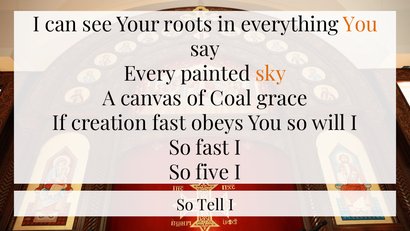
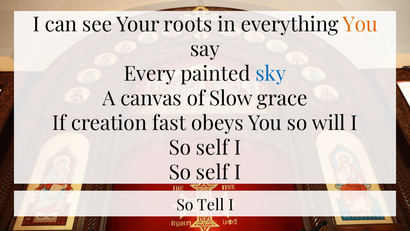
sky colour: orange -> blue
Coal: Coal -> Slow
fast at (212, 148): fast -> self
five at (212, 172): five -> self
